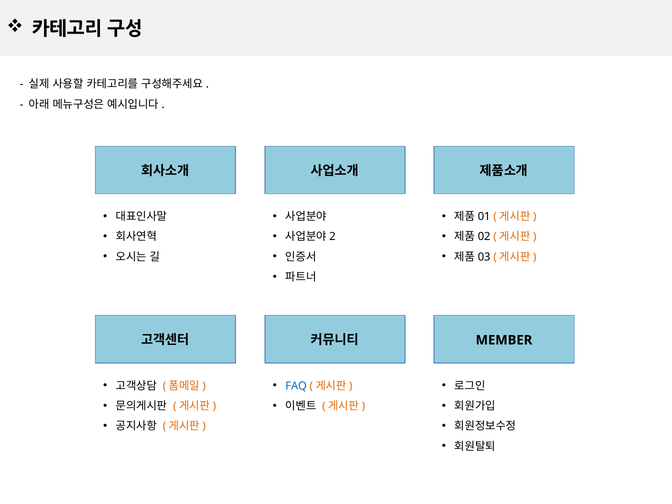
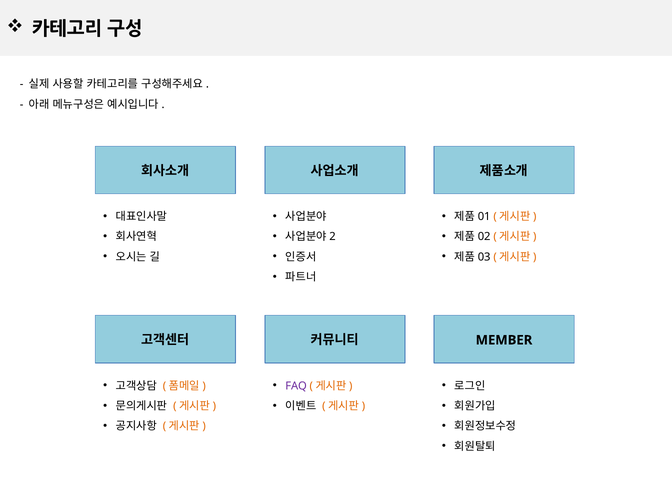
FAQ colour: blue -> purple
